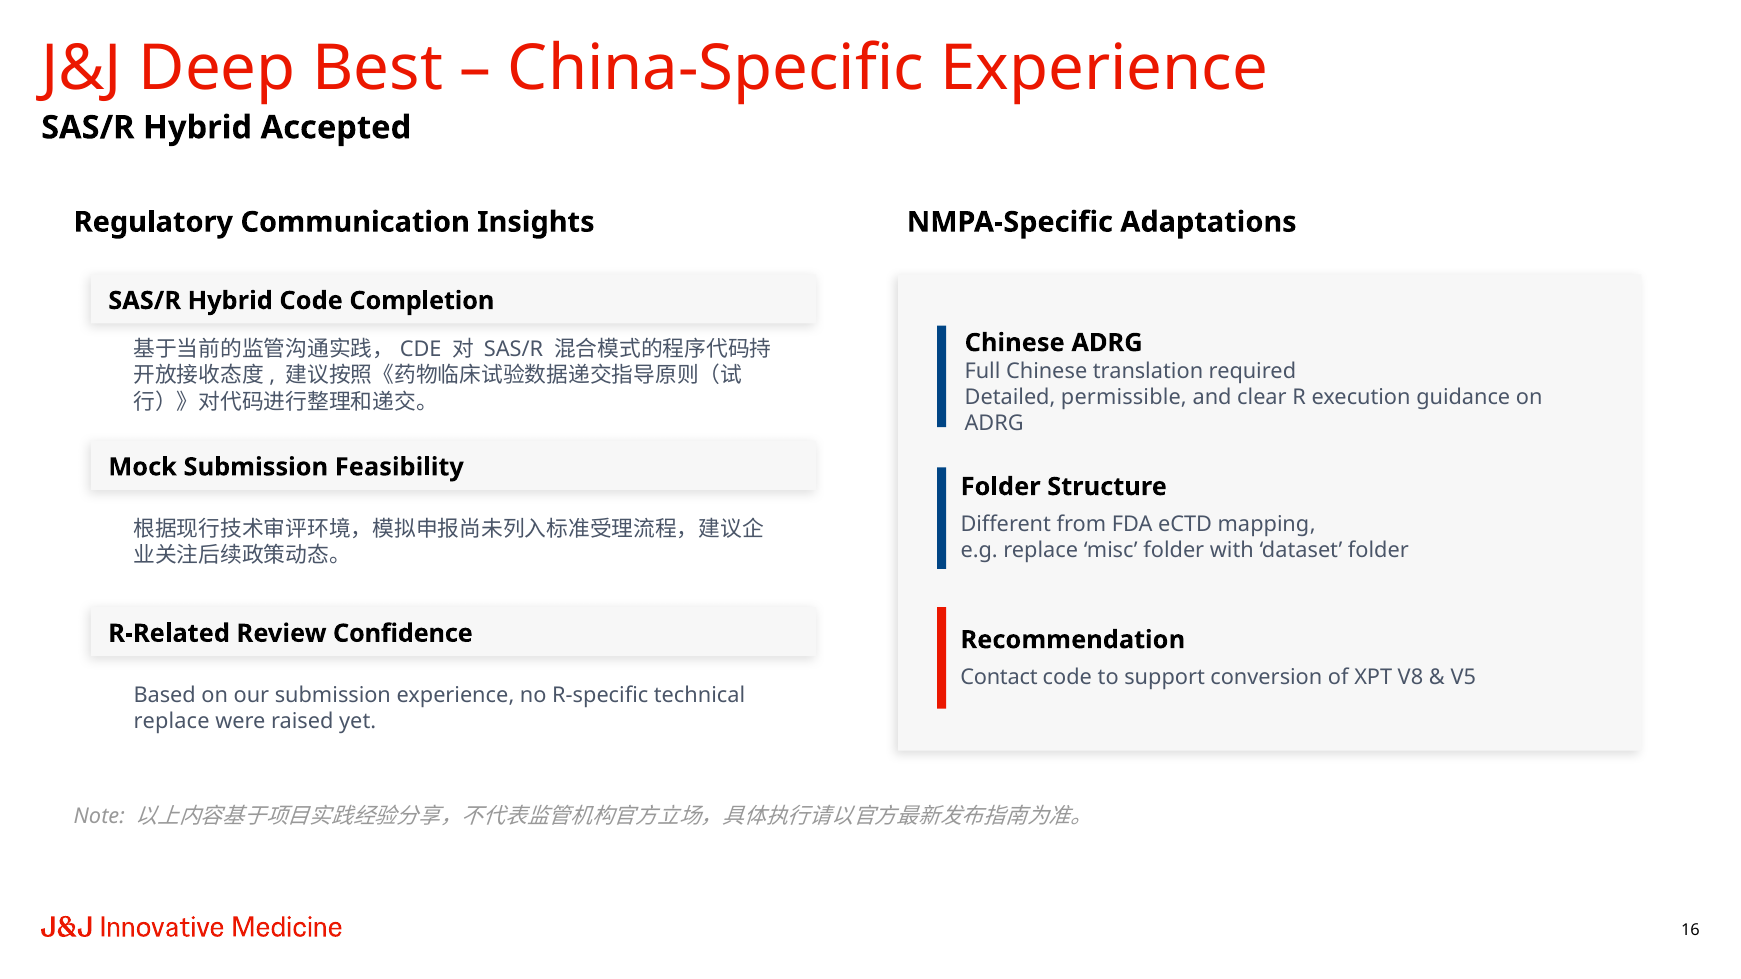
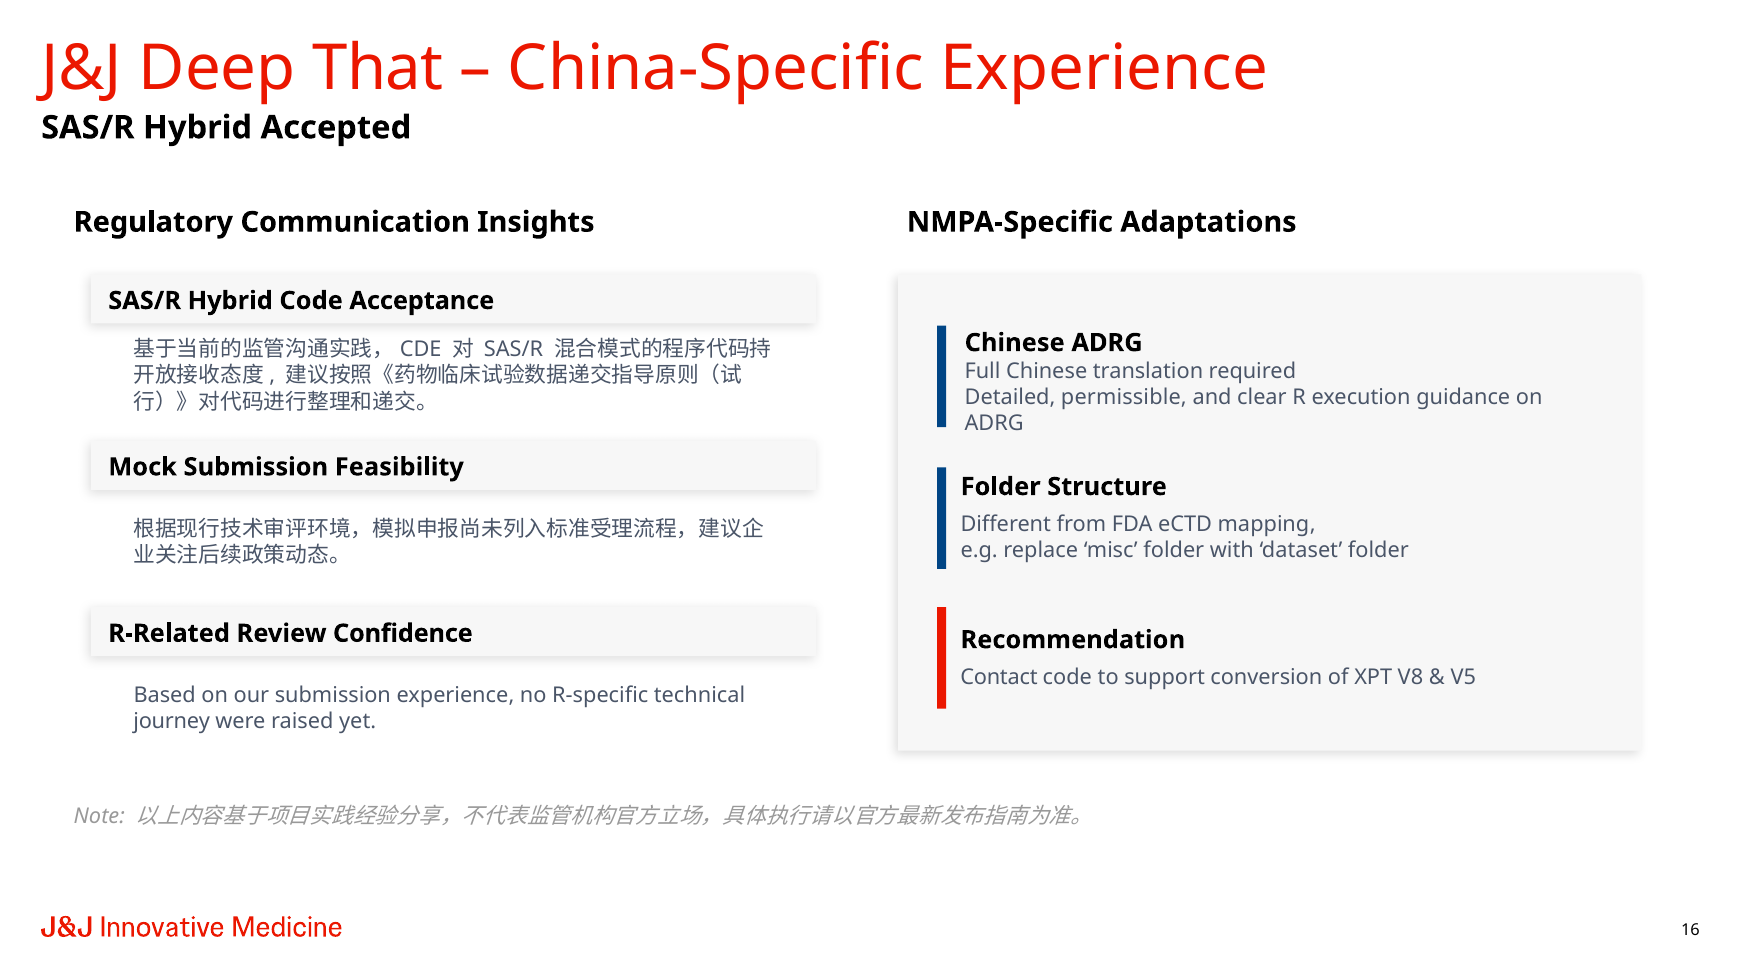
Best: Best -> That
Completion: Completion -> Acceptance
replace at (172, 722): replace -> journey
